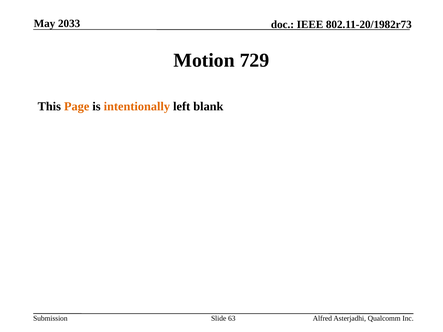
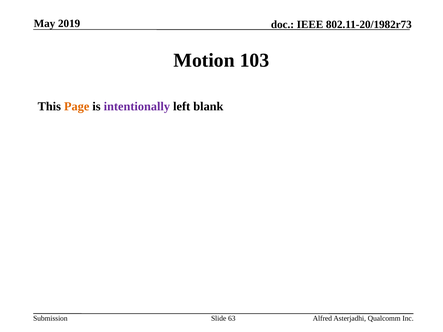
2033: 2033 -> 2019
729: 729 -> 103
intentionally colour: orange -> purple
